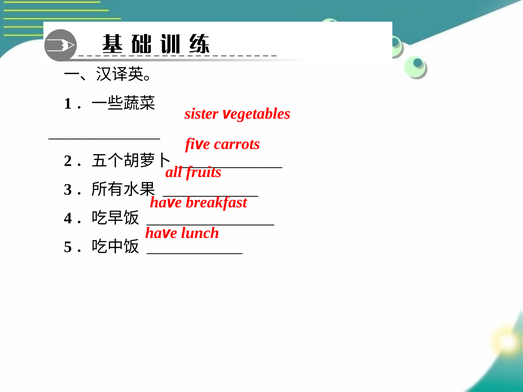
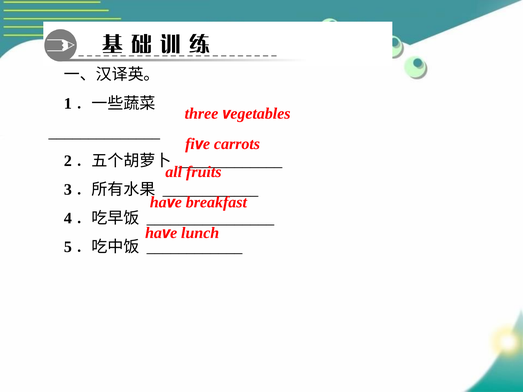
sister: sister -> three
